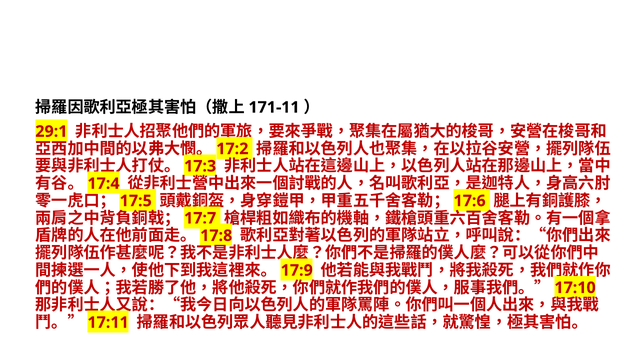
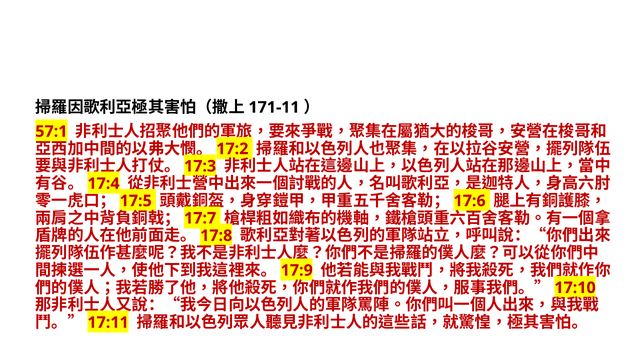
29:1: 29:1 -> 57:1
